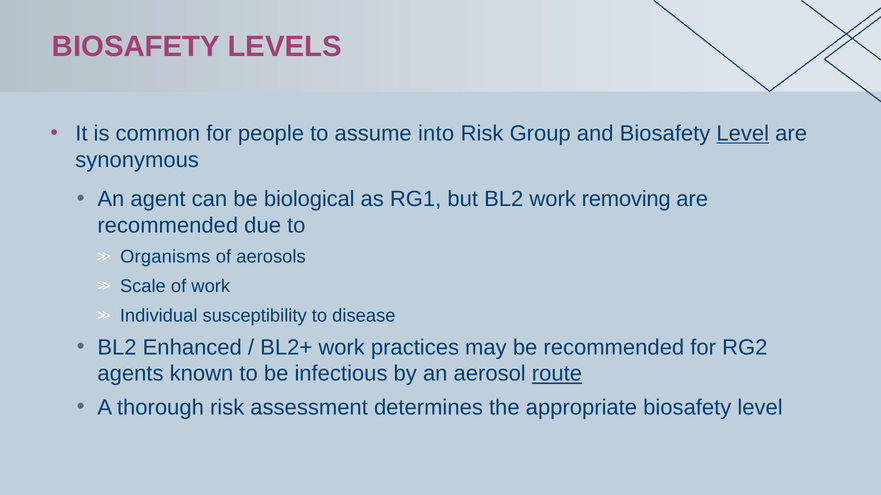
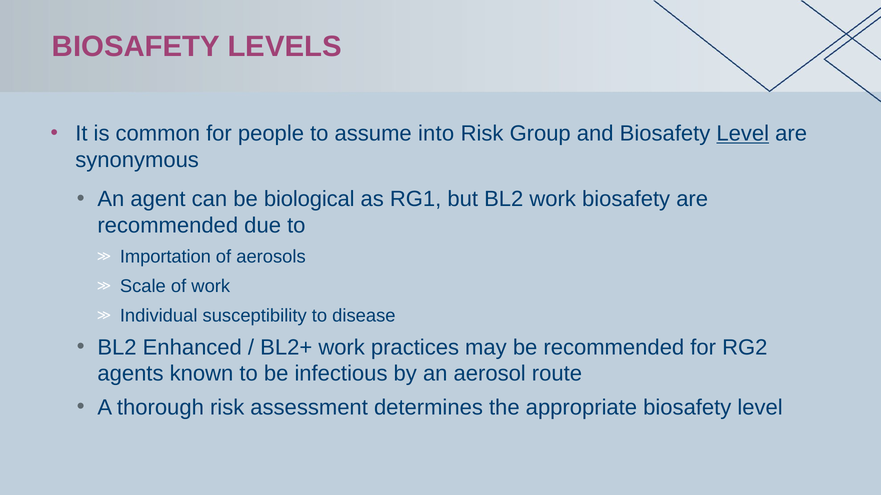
work removing: removing -> biosafety
Organisms: Organisms -> Importation
route underline: present -> none
